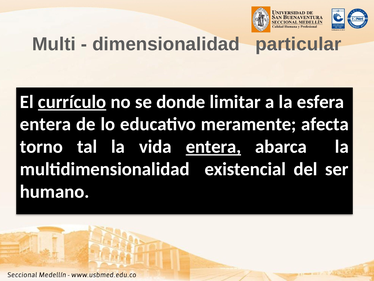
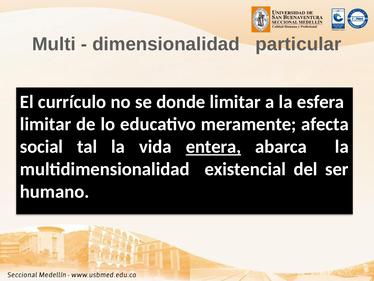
currículo underline: present -> none
entera at (46, 124): entera -> limitar
torno: torno -> social
